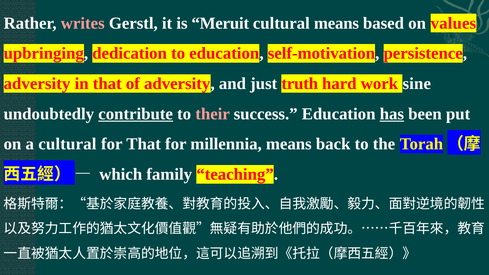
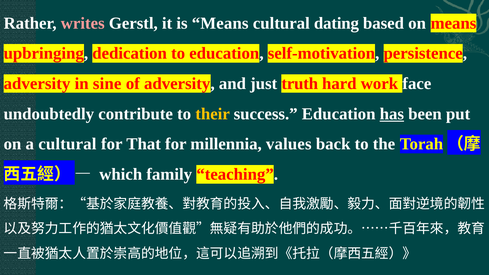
is Meruit: Meruit -> Means
cultural means: means -> dating
on values: values -> means
in that: that -> sine
sine: sine -> face
contribute underline: present -> none
their colour: pink -> yellow
millennia means: means -> values
